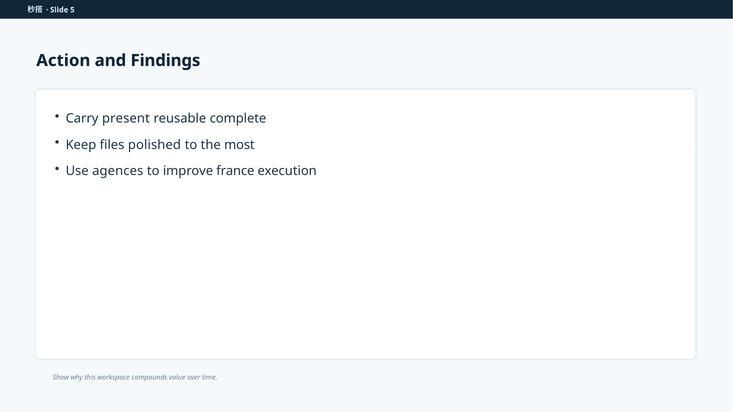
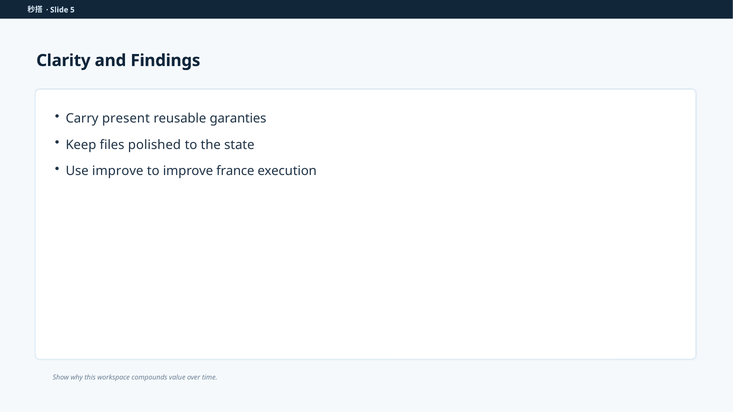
Action: Action -> Clarity
complete: complete -> garanties
most: most -> state
Use agences: agences -> improve
